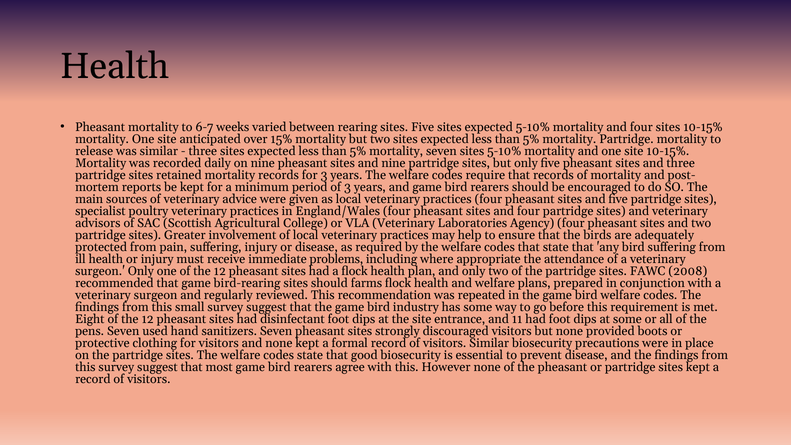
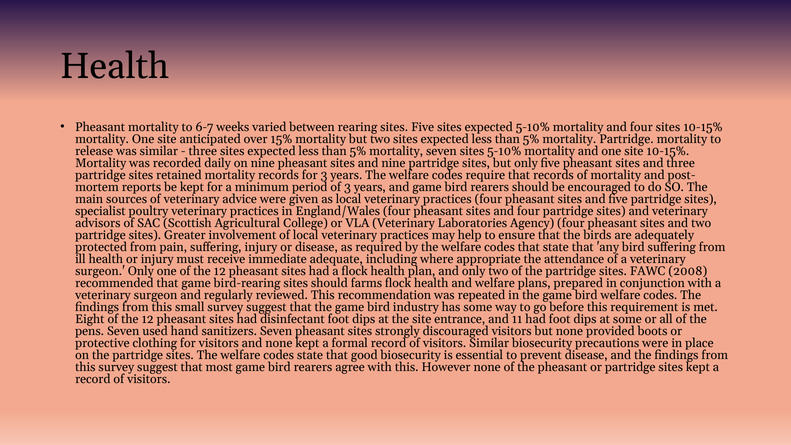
problems: problems -> adequate
